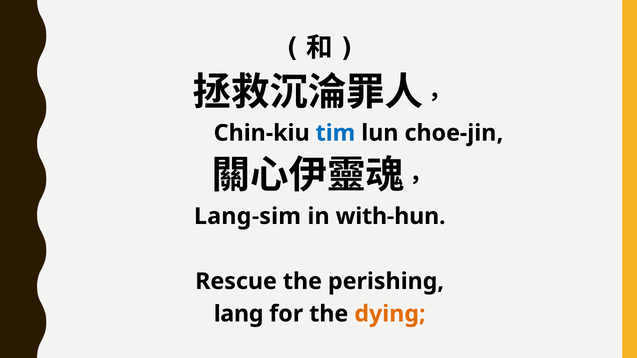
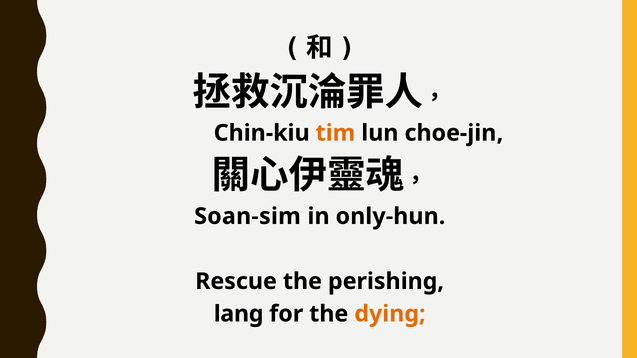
tim colour: blue -> orange
Lang-sim: Lang-sim -> Soan-sim
with-hun: with-hun -> only-hun
